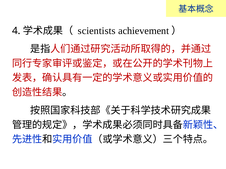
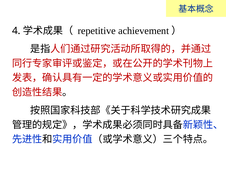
scientists: scientists -> repetitive
